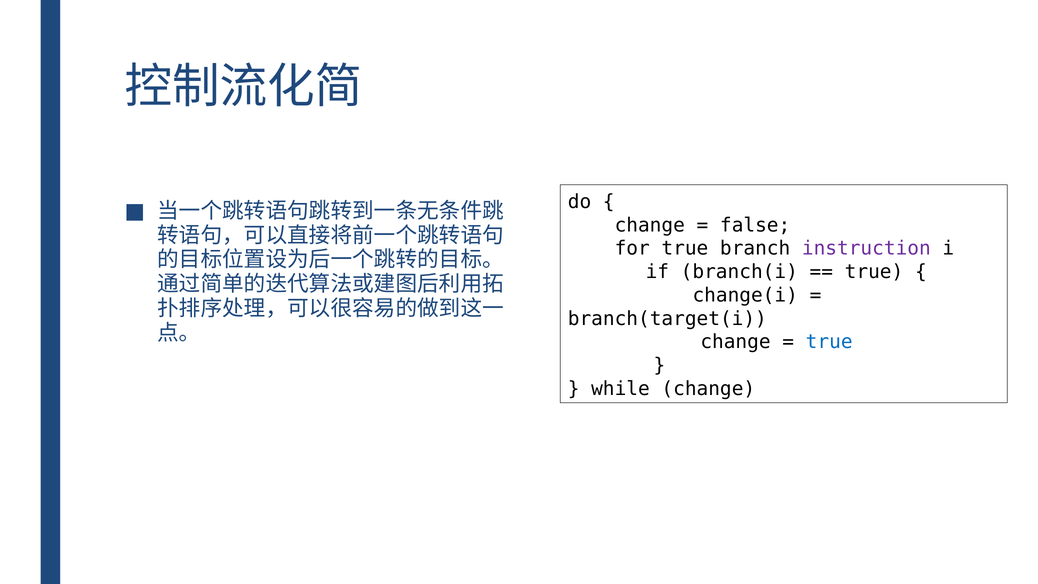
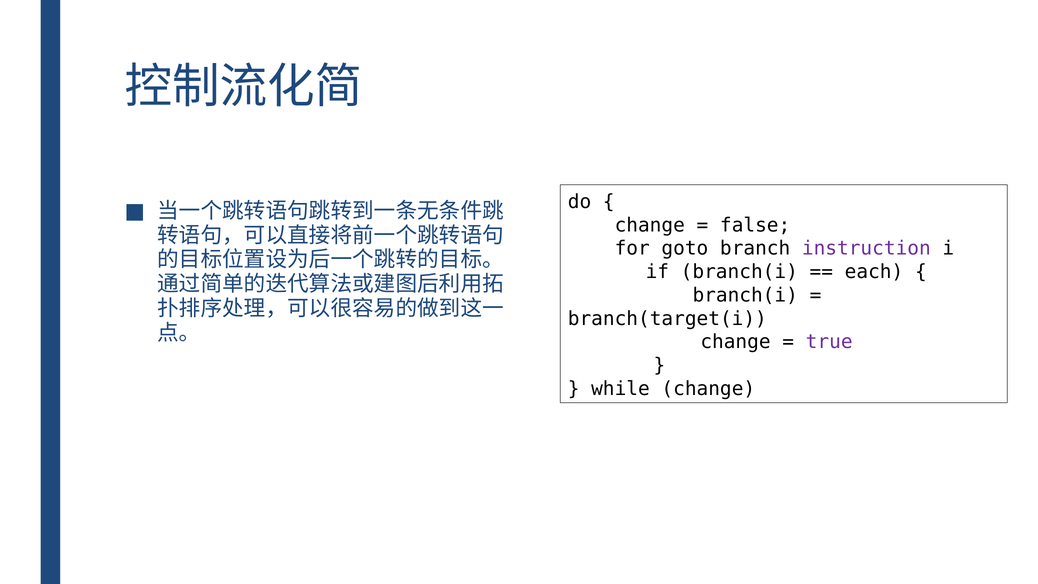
for true: true -> goto
true at (874, 272): true -> each
change(i at (745, 295): change(i -> branch(i
true at (829, 342) colour: blue -> purple
